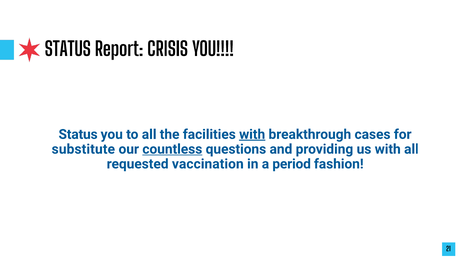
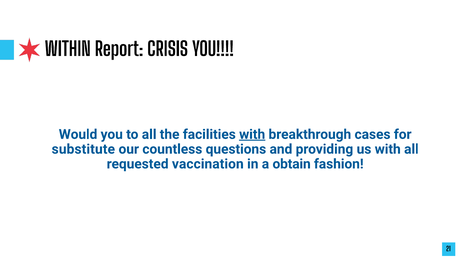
STATUS at (68, 50): STATUS -> WITHIN
Status at (78, 135): Status -> Would
countless underline: present -> none
period: period -> obtain
